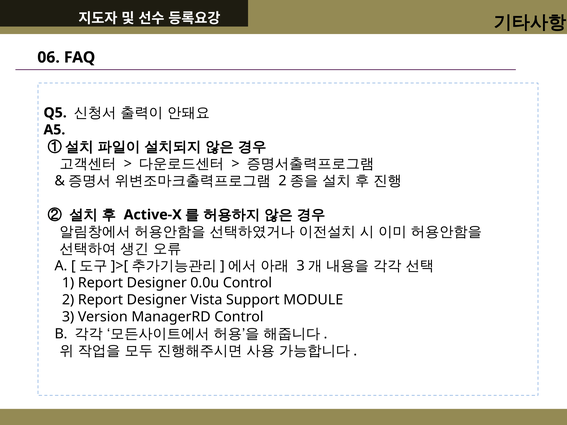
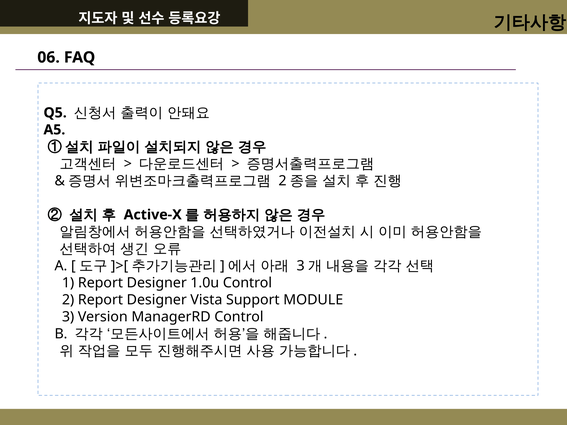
0.0u: 0.0u -> 1.0u
